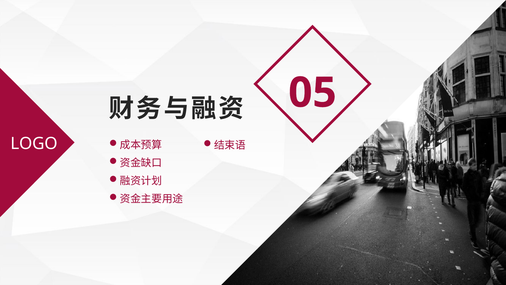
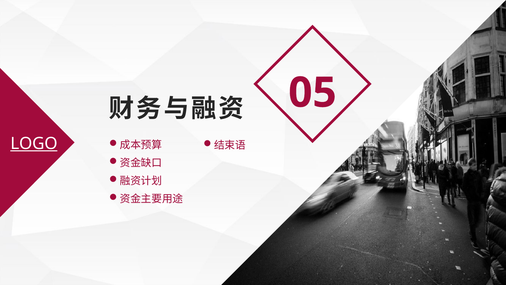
LOGO underline: none -> present
